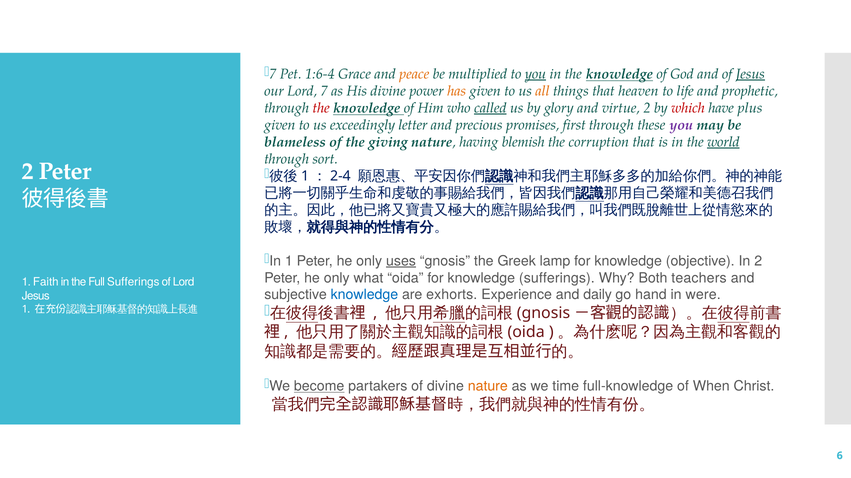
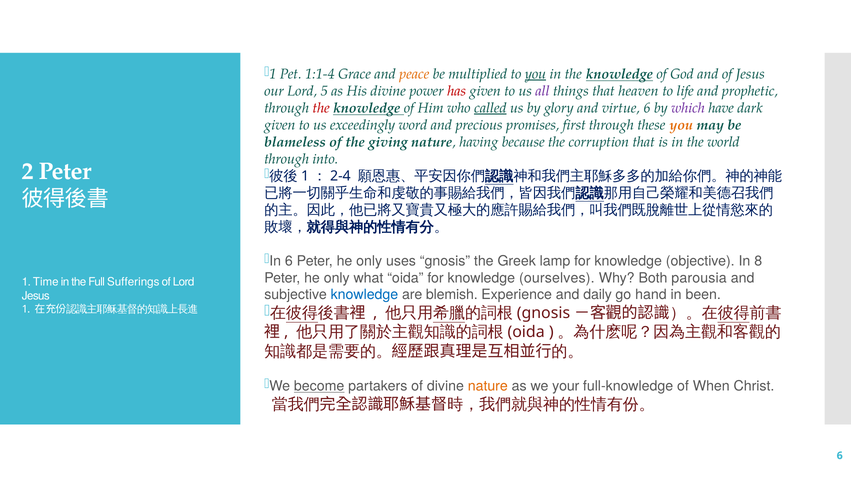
7 at (273, 74): 7 -> 1
1:6-4: 1:6-4 -> 1:1-4
Jesus at (750, 74) underline: present -> none
Lord 7: 7 -> 5
has colour: orange -> red
all colour: orange -> purple
virtue 2: 2 -> 6
which colour: red -> purple
plus: plus -> dark
letter: letter -> word
you at (681, 125) colour: purple -> orange
blemish: blemish -> because
world underline: present -> none
sort: sort -> into
In 1: 1 -> 6
uses underline: present -> none
In 2: 2 -> 8
knowledge sufferings: sufferings -> ourselves
teachers: teachers -> parousia
Faith: Faith -> Time
exhorts: exhorts -> blemish
were: were -> been
time: time -> your
